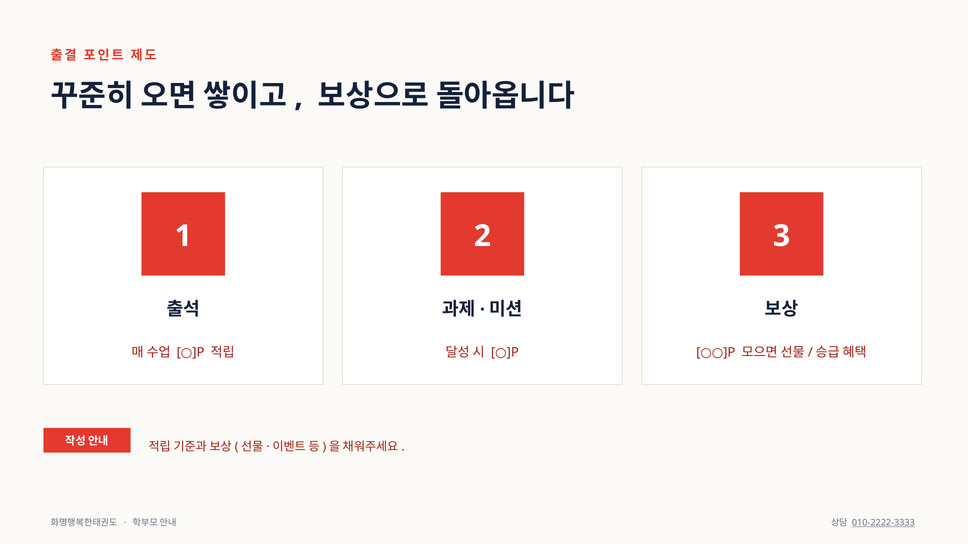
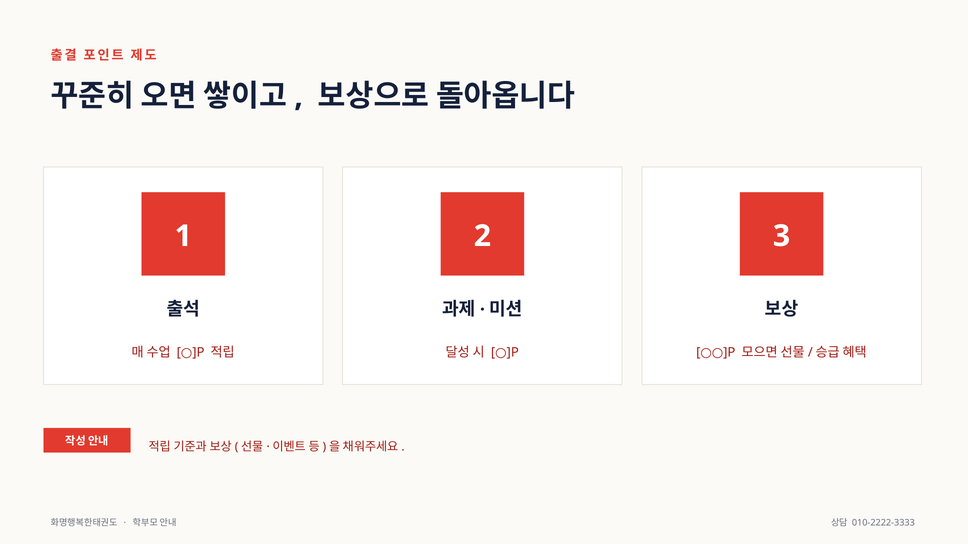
010-2222-3333 underline: present -> none
